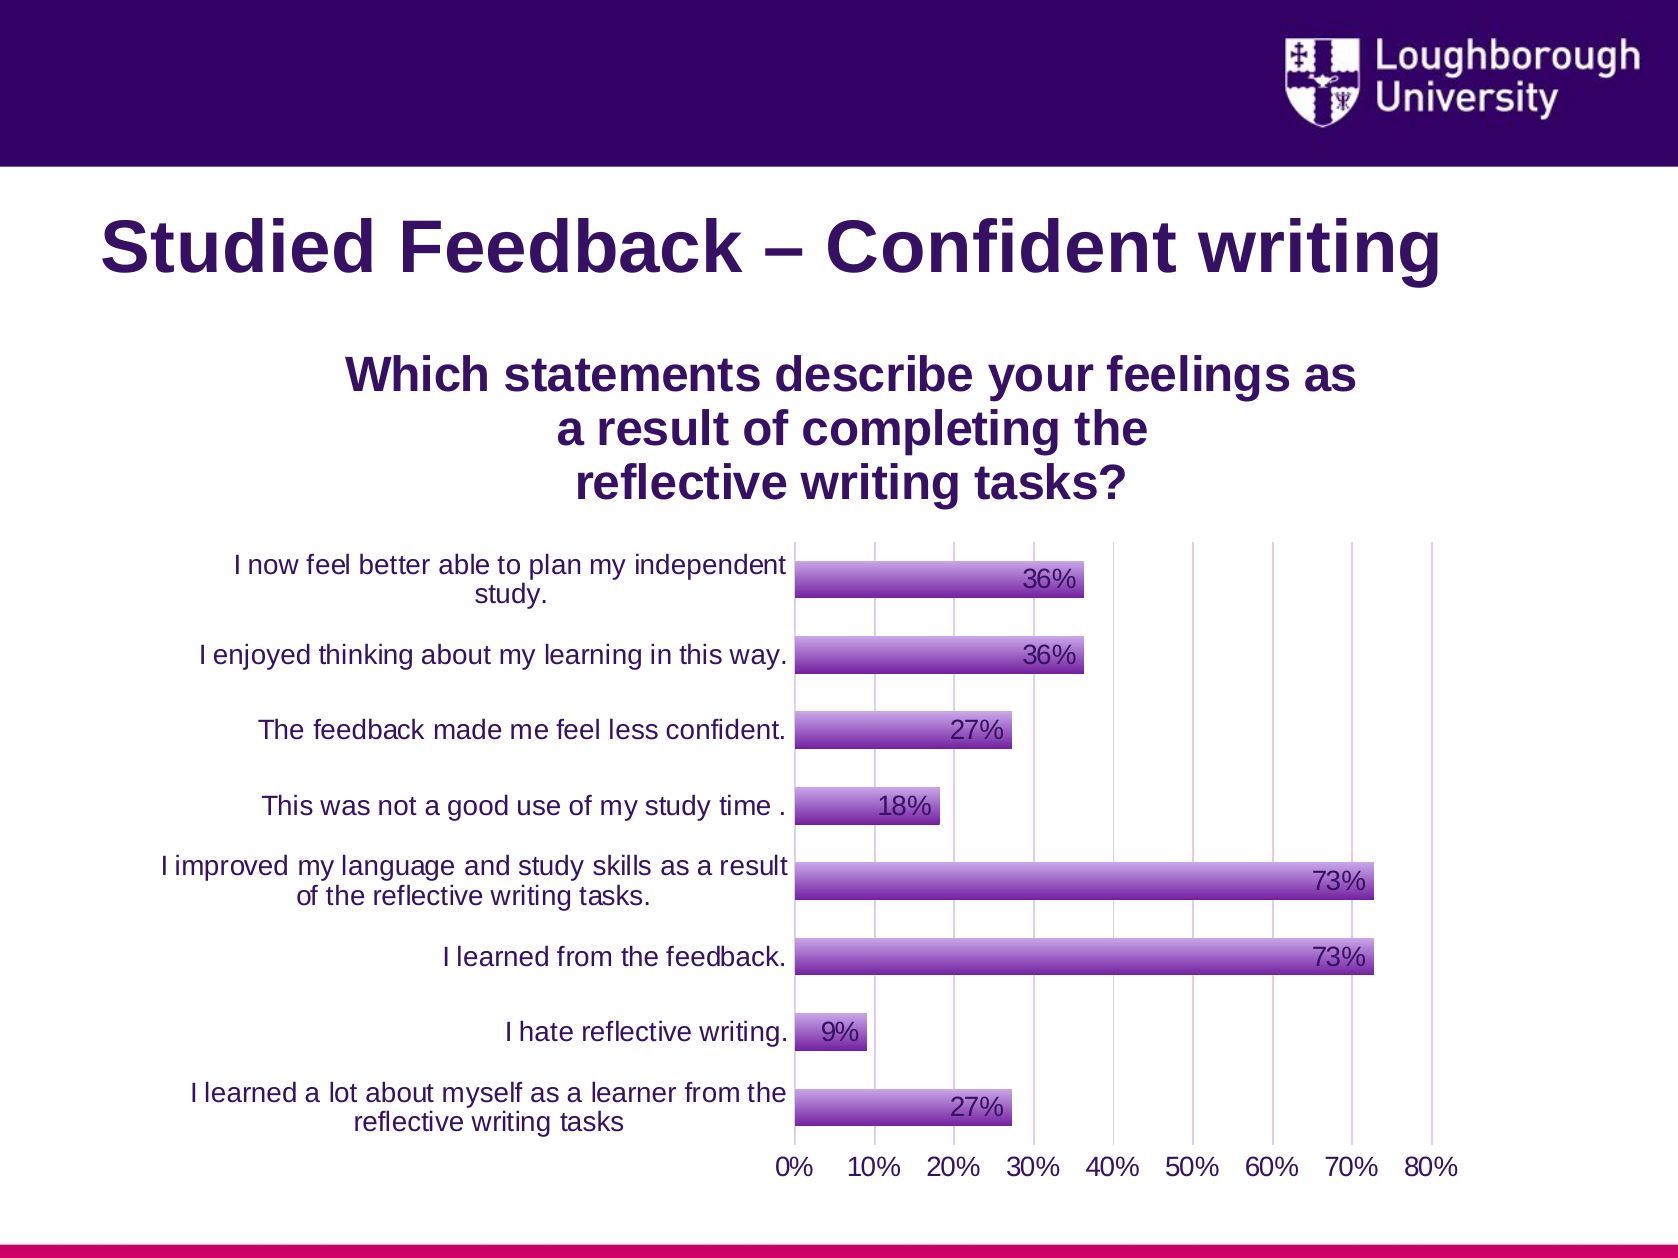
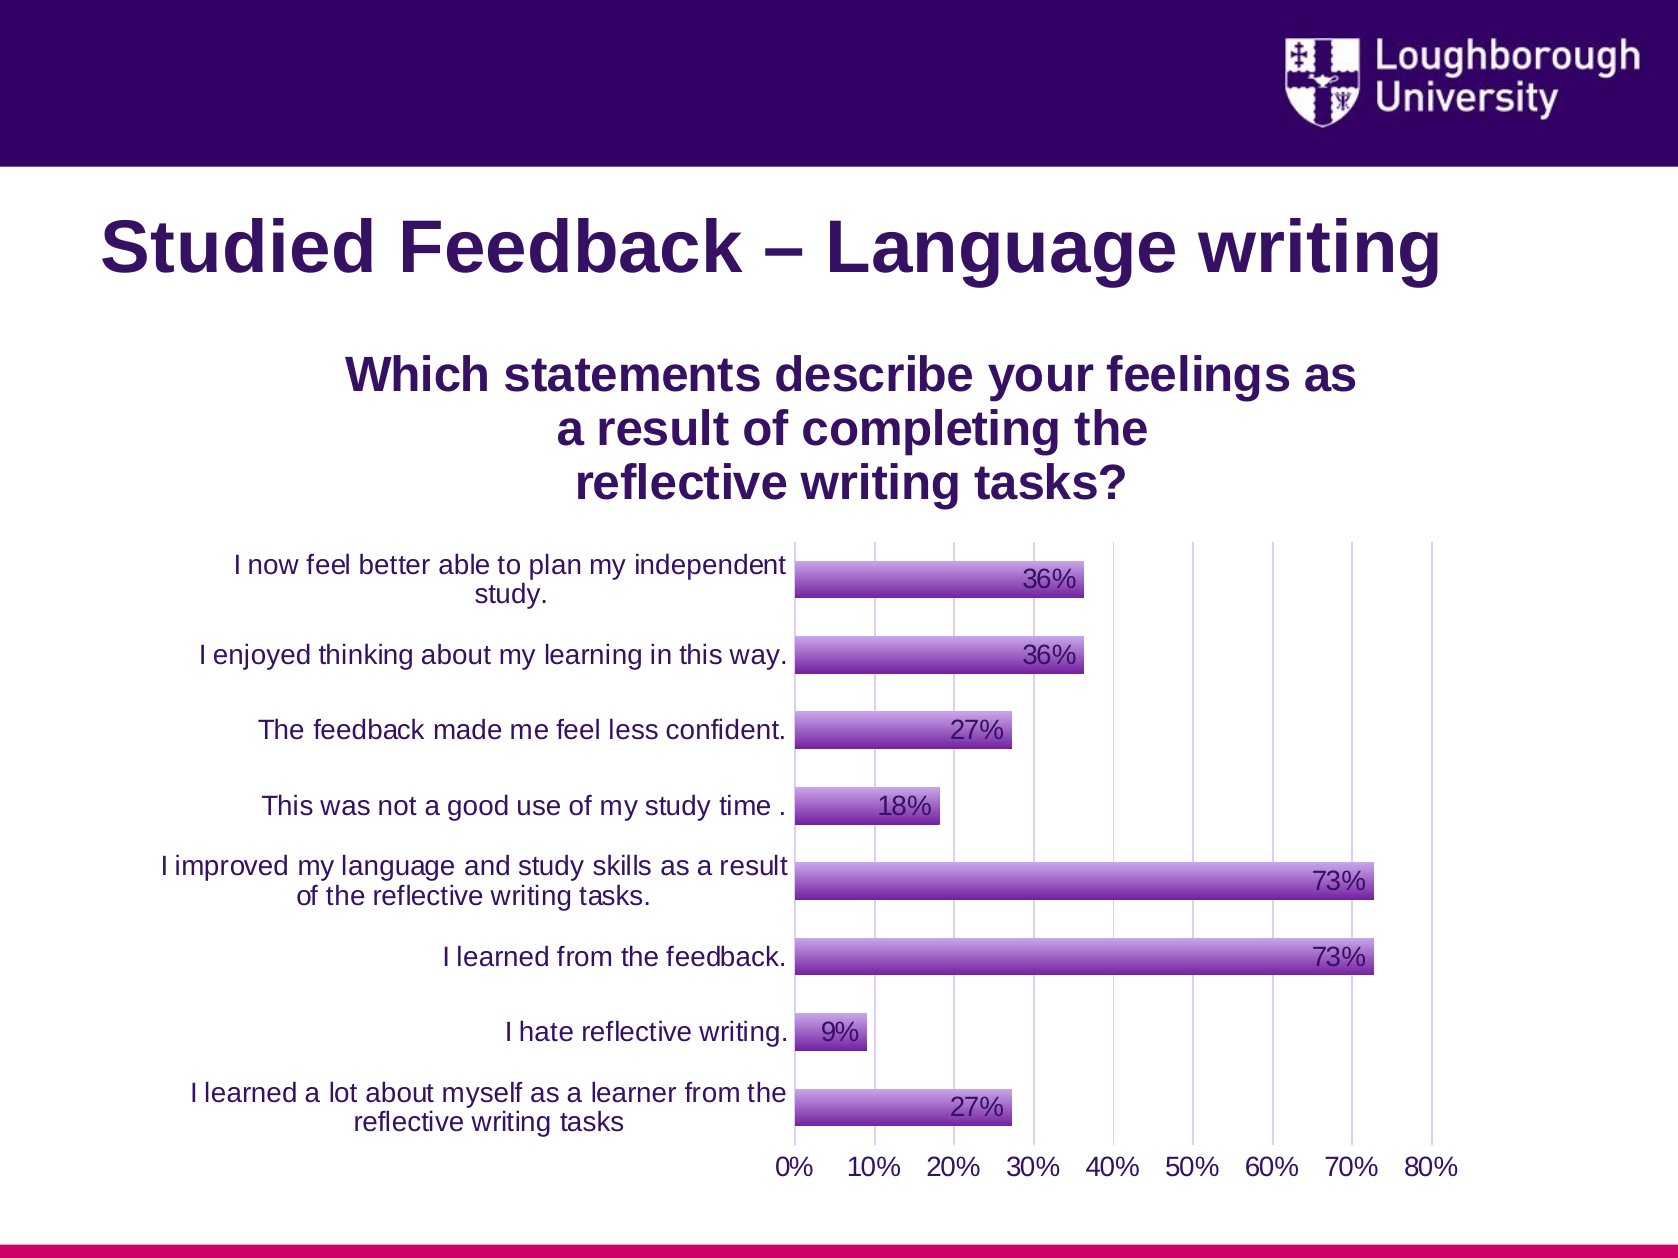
Confident at (1002, 248): Confident -> Language
